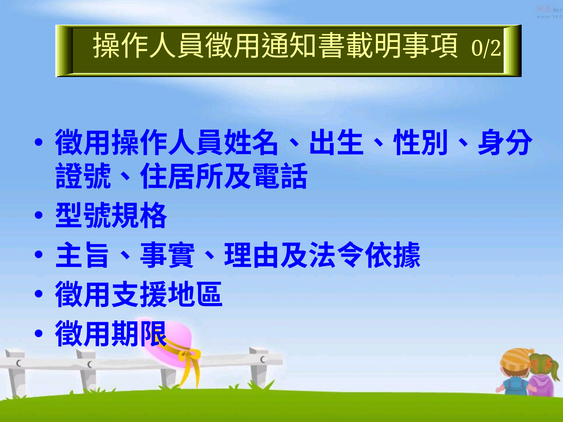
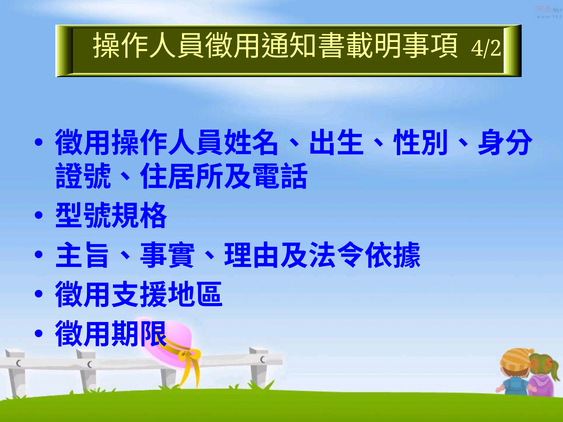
0/2: 0/2 -> 4/2
